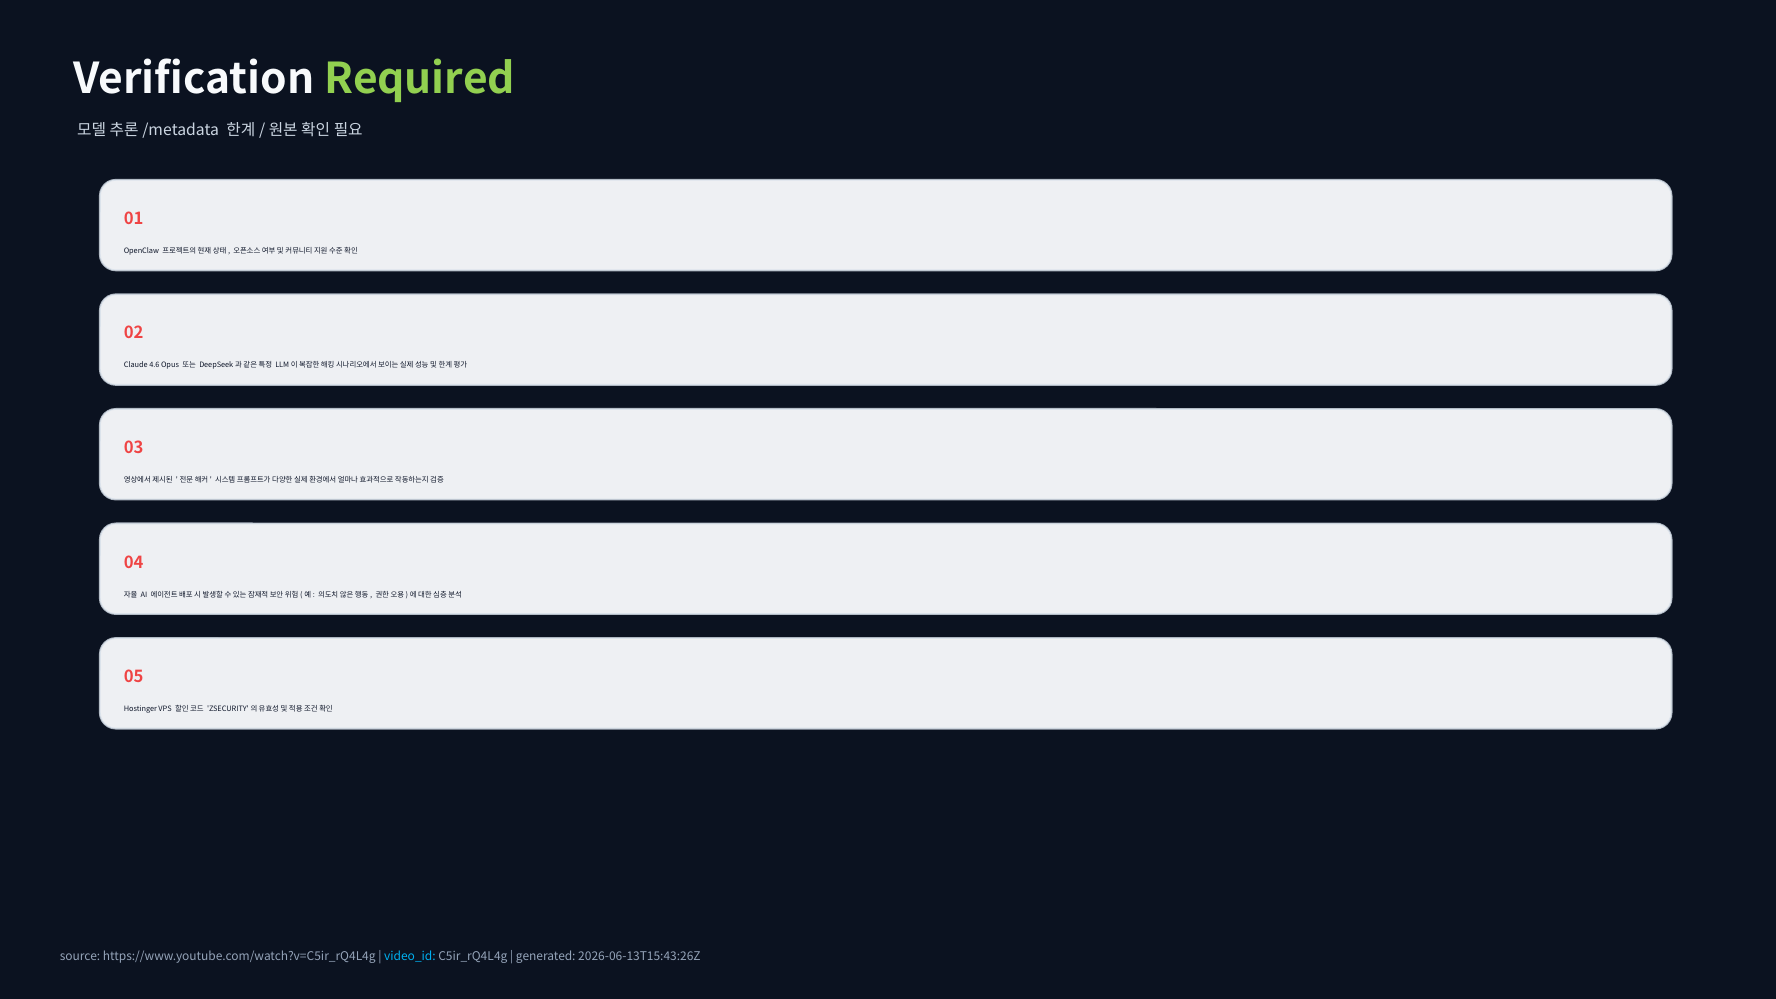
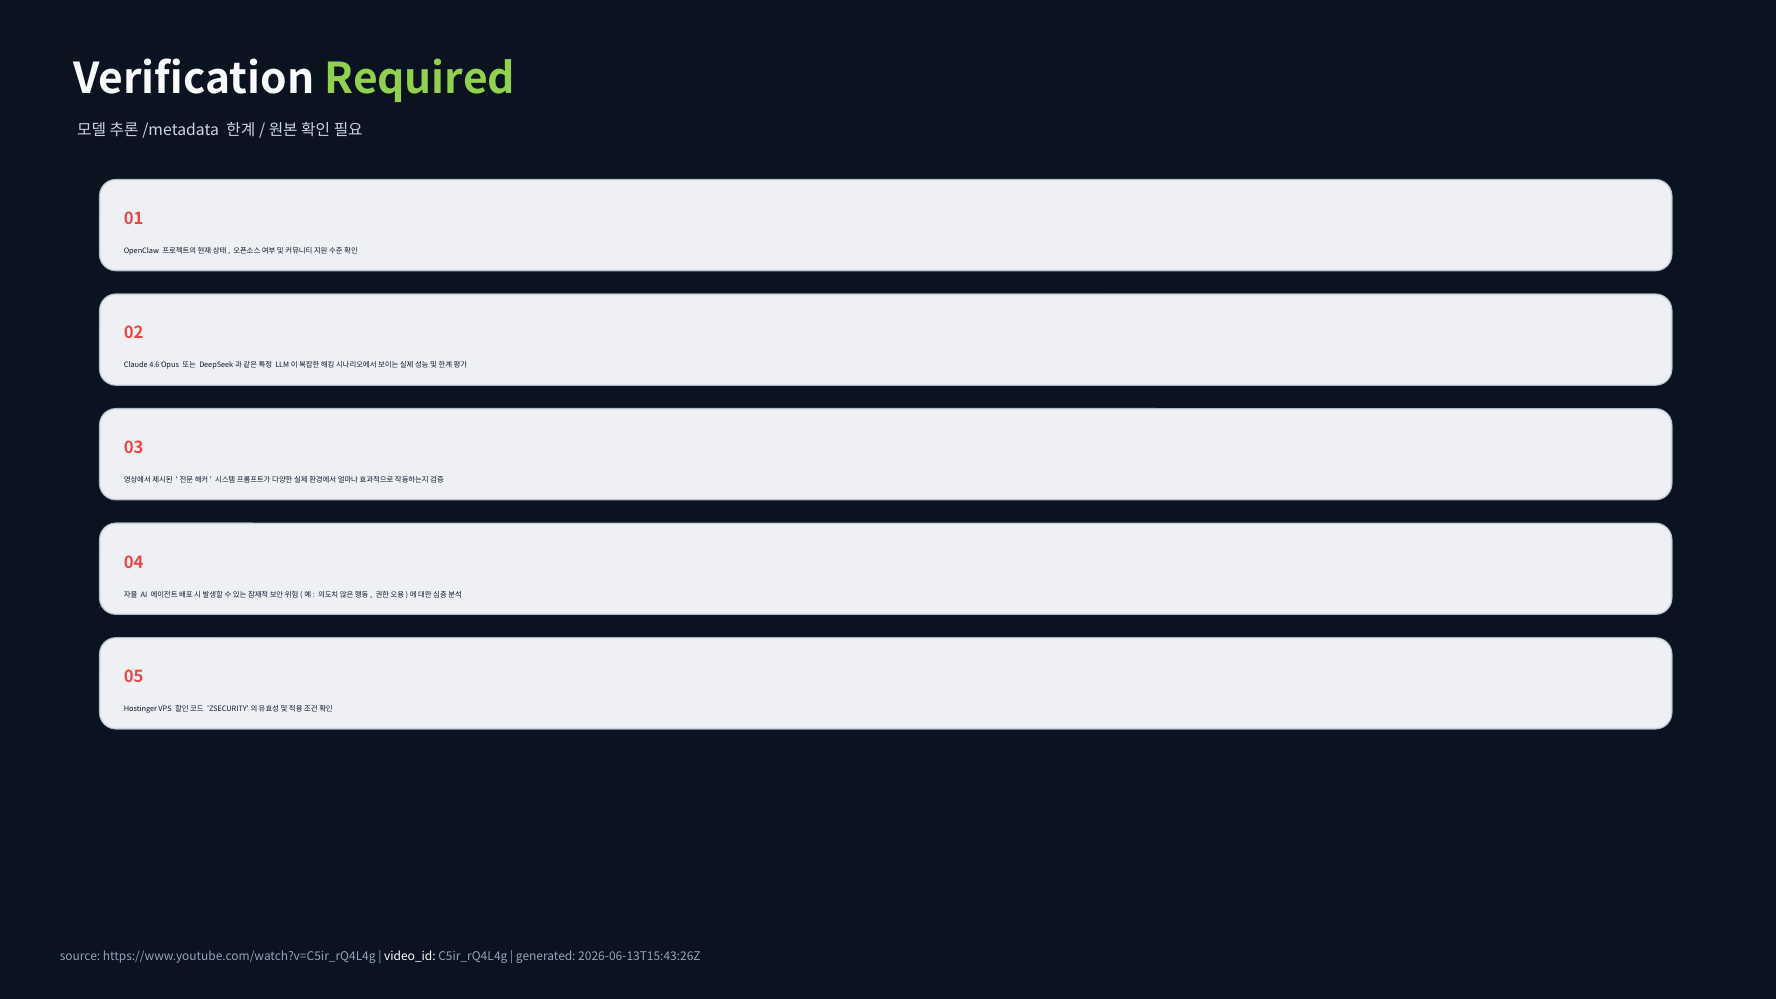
video_id colour: light blue -> white
